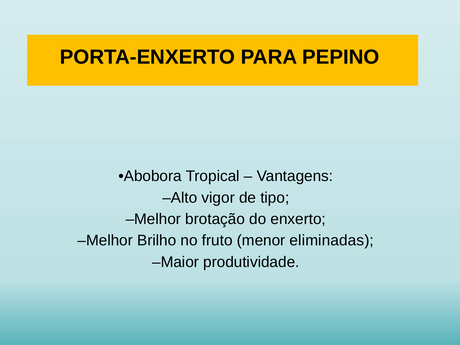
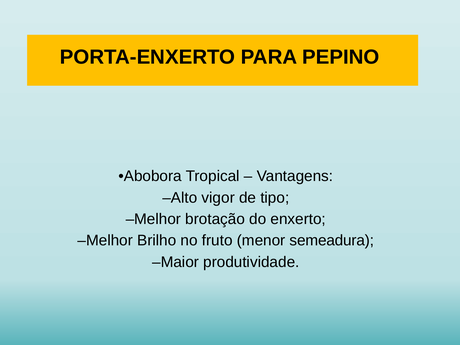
eliminadas: eliminadas -> semeadura
